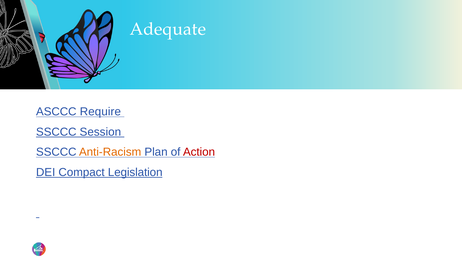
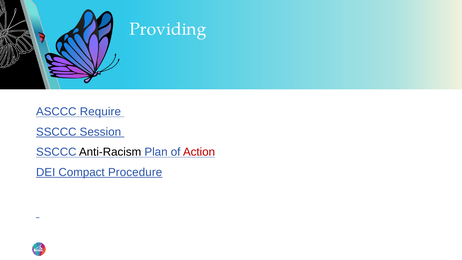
Adequate: Adequate -> Providing
Anti-Racism colour: orange -> black
Legislation: Legislation -> Procedure
